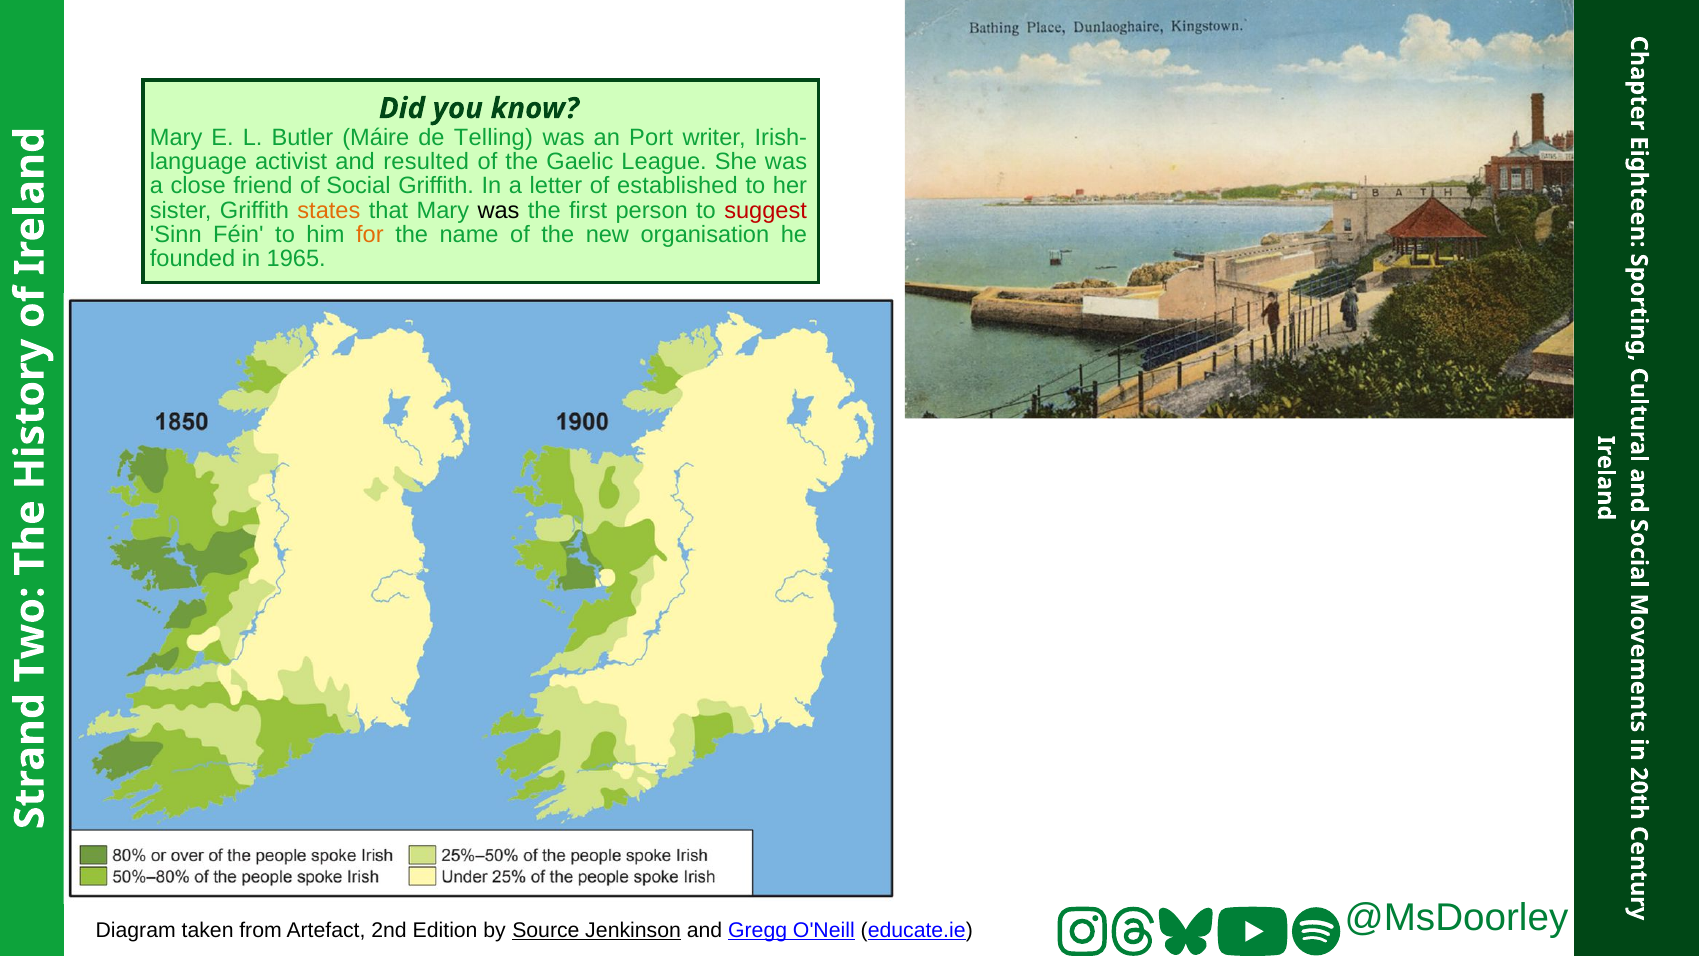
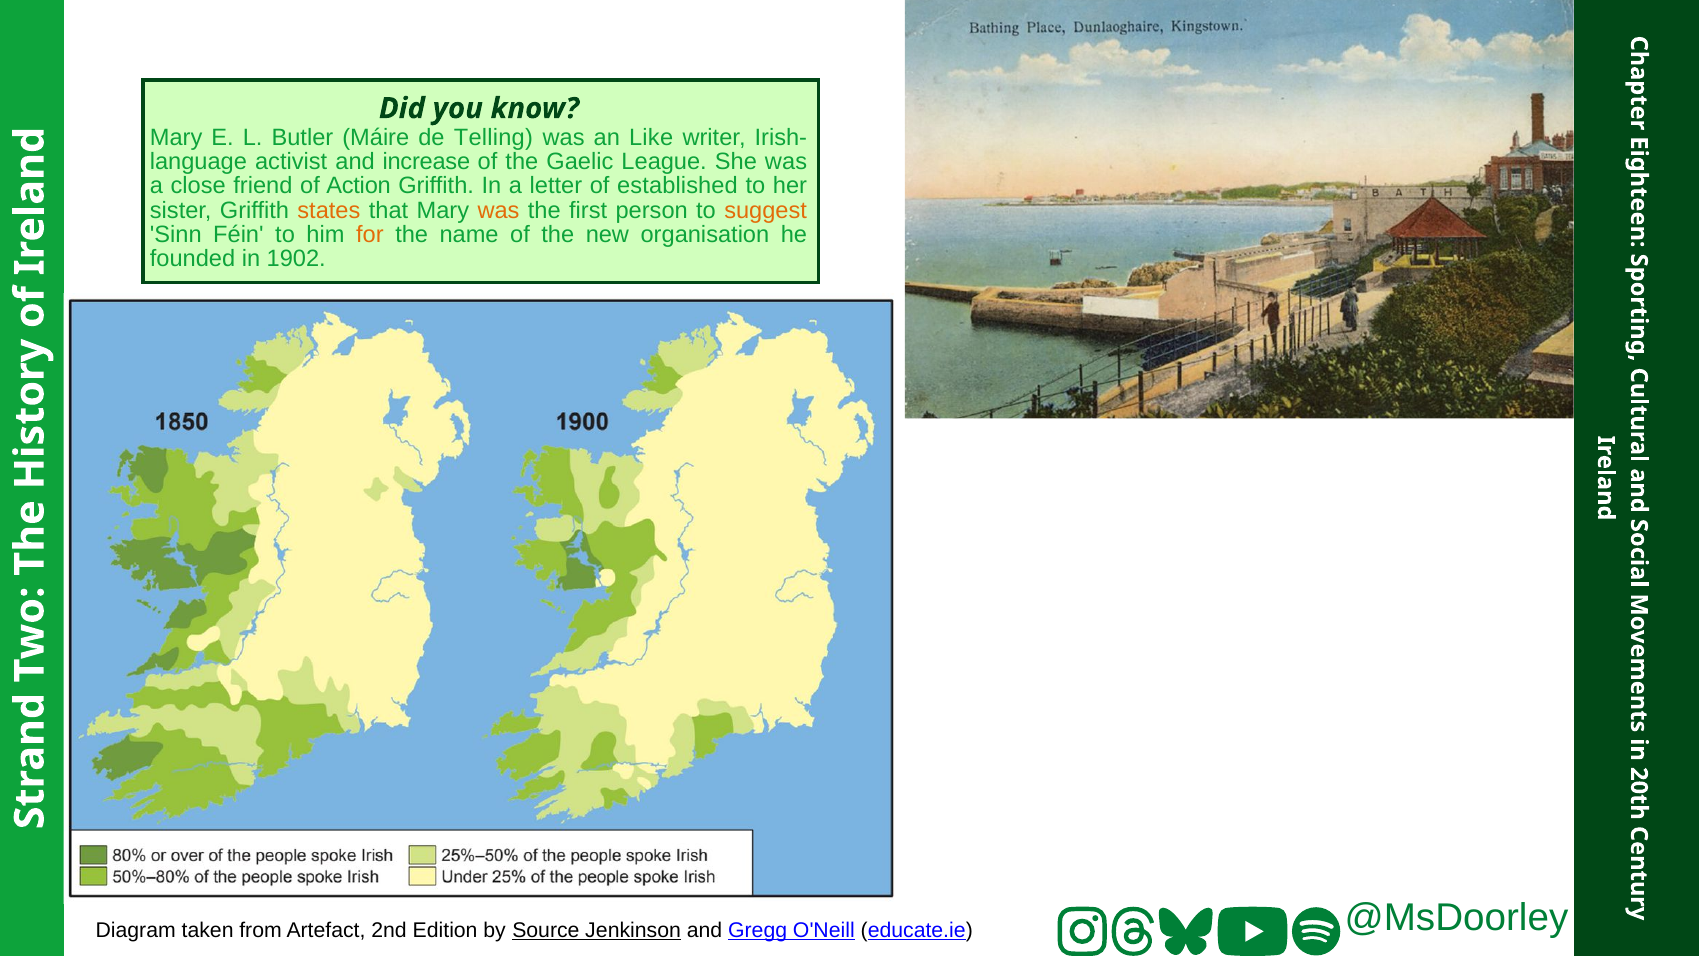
Port: Port -> Like
resulted: resulted -> increase
Social: Social -> Action
was at (499, 210) colour: black -> orange
suggest colour: red -> orange
1965: 1965 -> 1902
